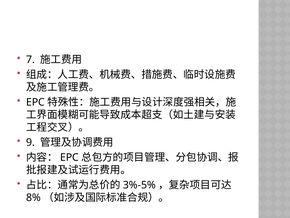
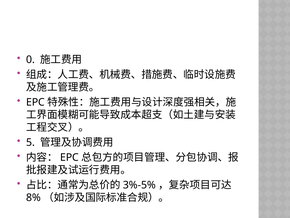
7: 7 -> 0
9: 9 -> 5
